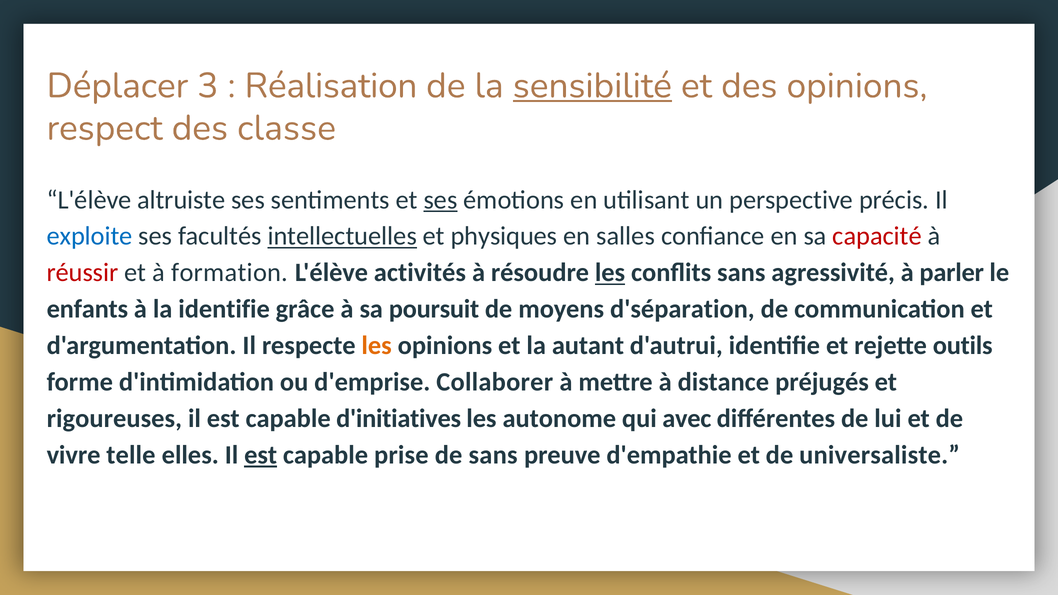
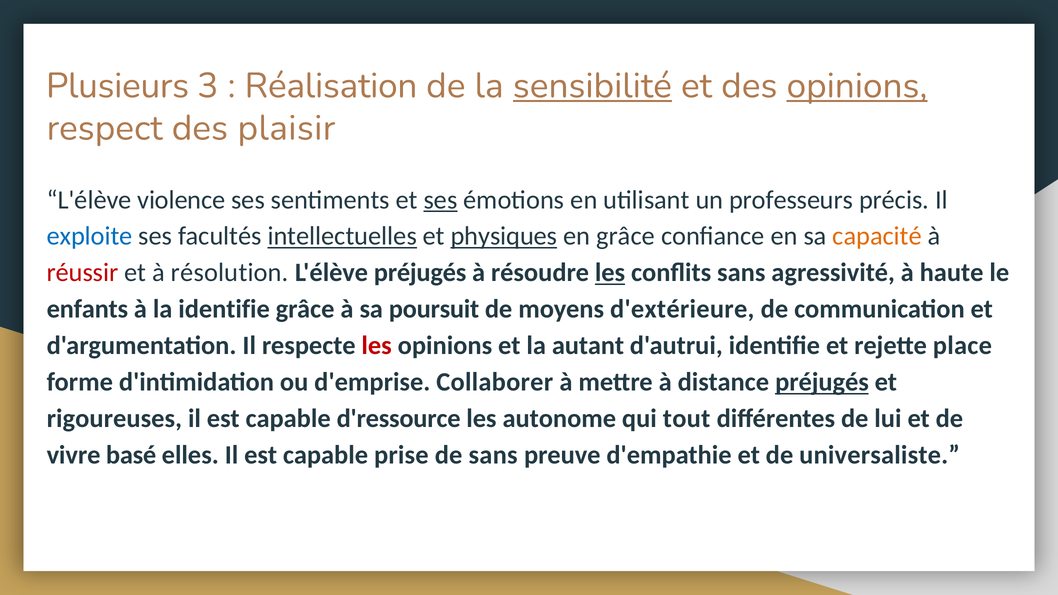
Déplacer: Déplacer -> Plusieurs
opinions at (857, 86) underline: none -> present
classe: classe -> plaisir
altruiste: altruiste -> violence
perspective: perspective -> professeurs
physiques underline: none -> present
en salles: salles -> grâce
capacité colour: red -> orange
formation: formation -> résolution
L'élève activités: activités -> préjugés
parler: parler -> haute
d'séparation: d'séparation -> d'extérieure
les at (377, 346) colour: orange -> red
outils: outils -> place
préjugés at (822, 382) underline: none -> present
d'initiatives: d'initiatives -> d'ressource
avec: avec -> tout
telle: telle -> basé
est at (261, 455) underline: present -> none
